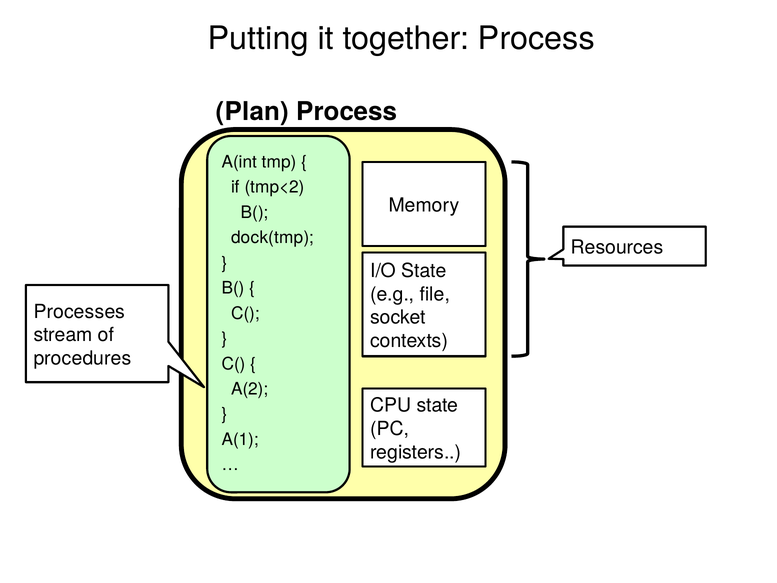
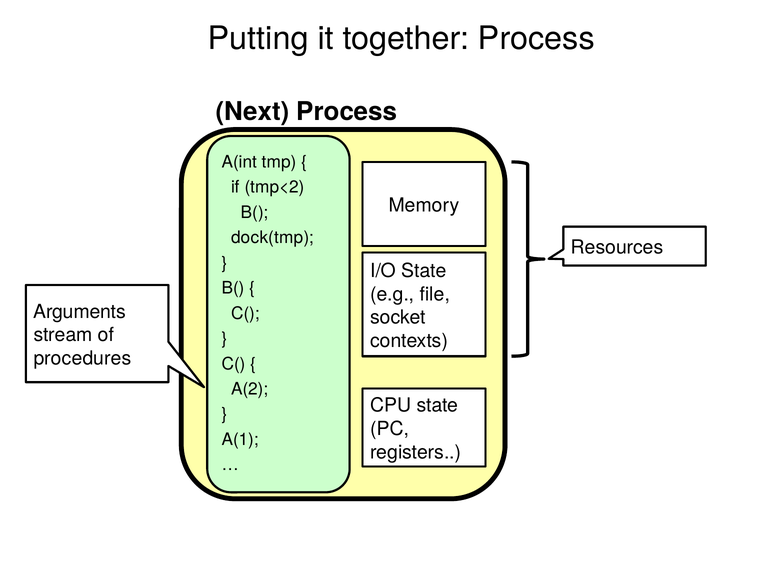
Plan: Plan -> Next
Processes: Processes -> Arguments
